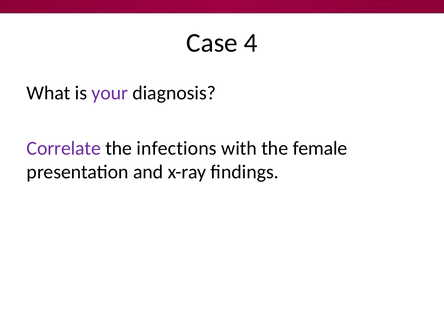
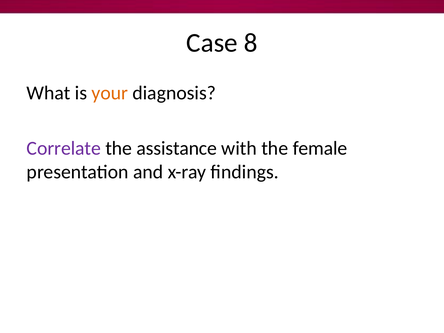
4: 4 -> 8
your colour: purple -> orange
infections: infections -> assistance
